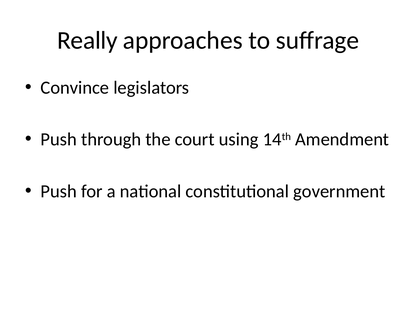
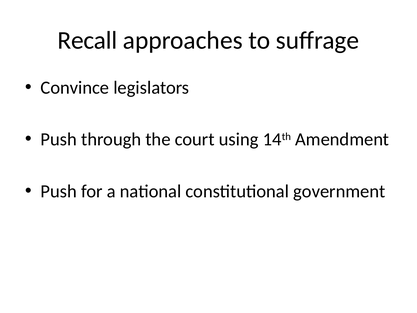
Really: Really -> Recall
